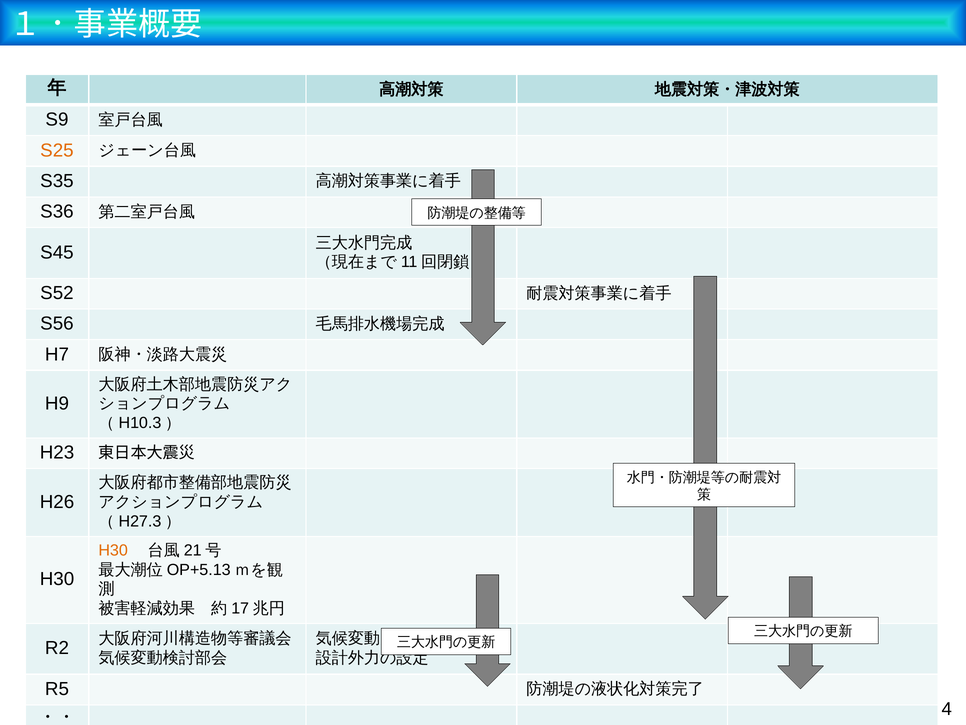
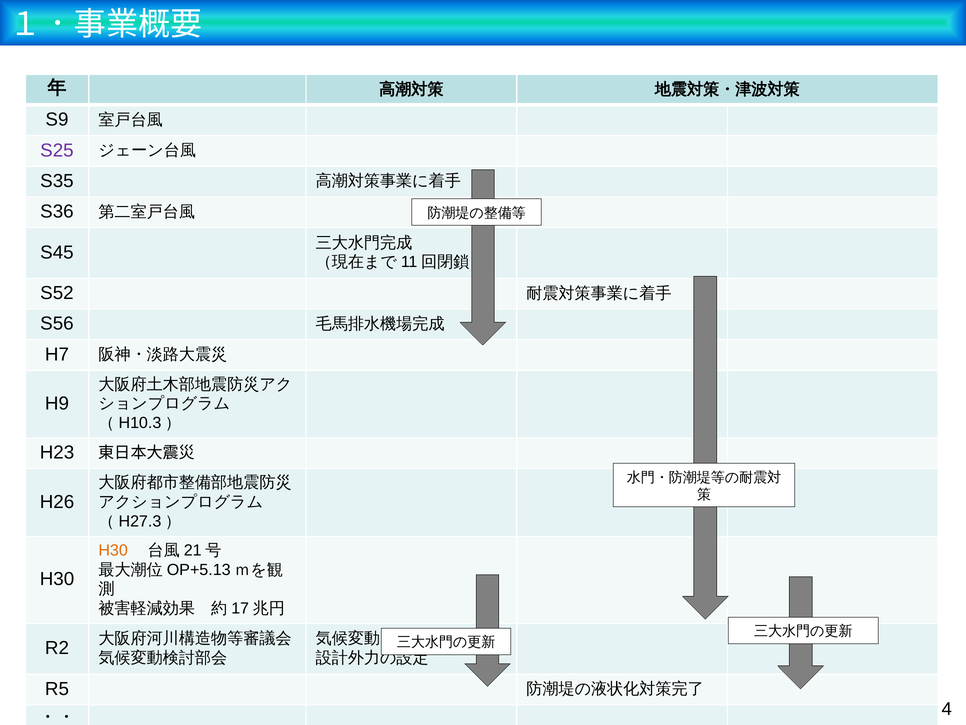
S25 colour: orange -> purple
